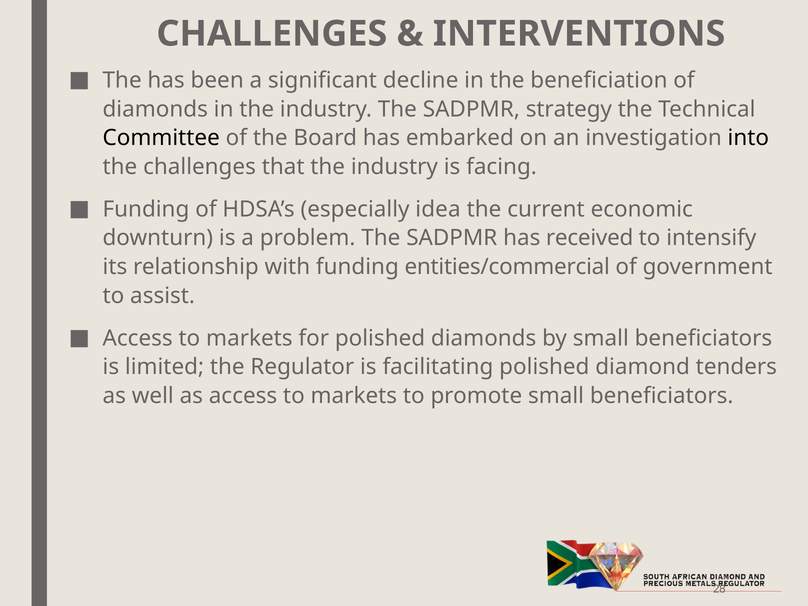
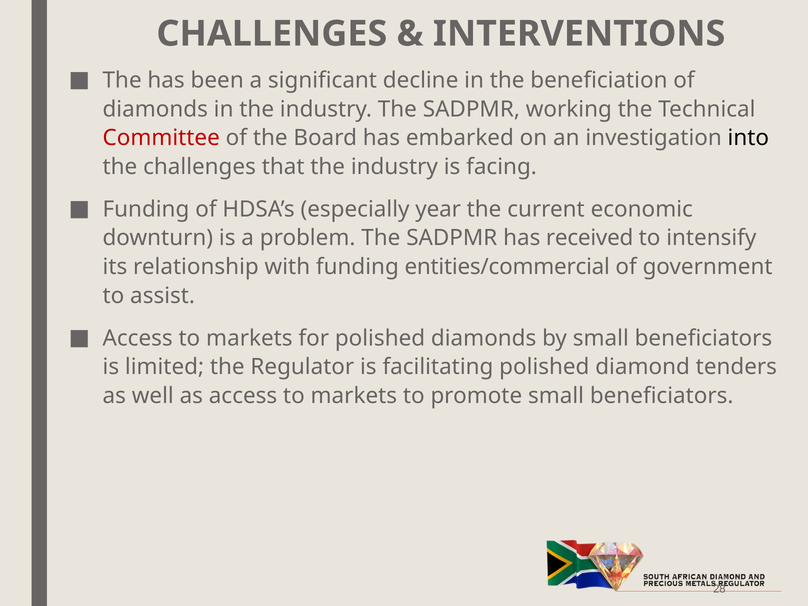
strategy: strategy -> working
Committee colour: black -> red
idea: idea -> year
